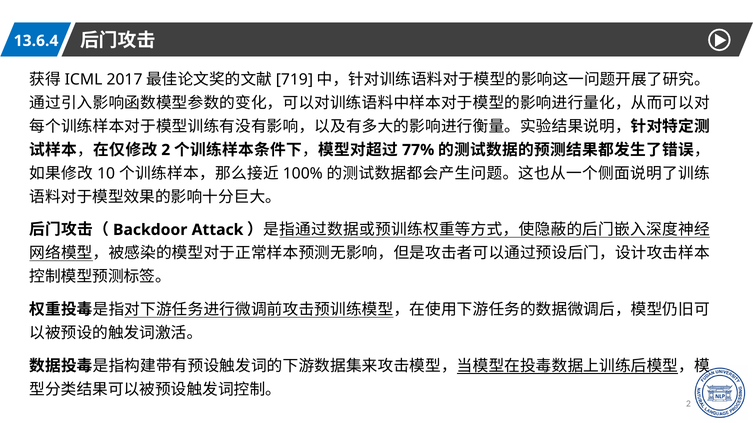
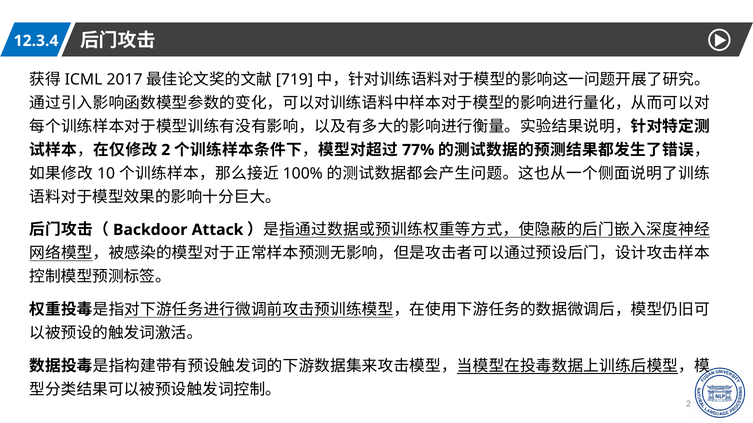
13.6.4: 13.6.4 -> 12.3.4
